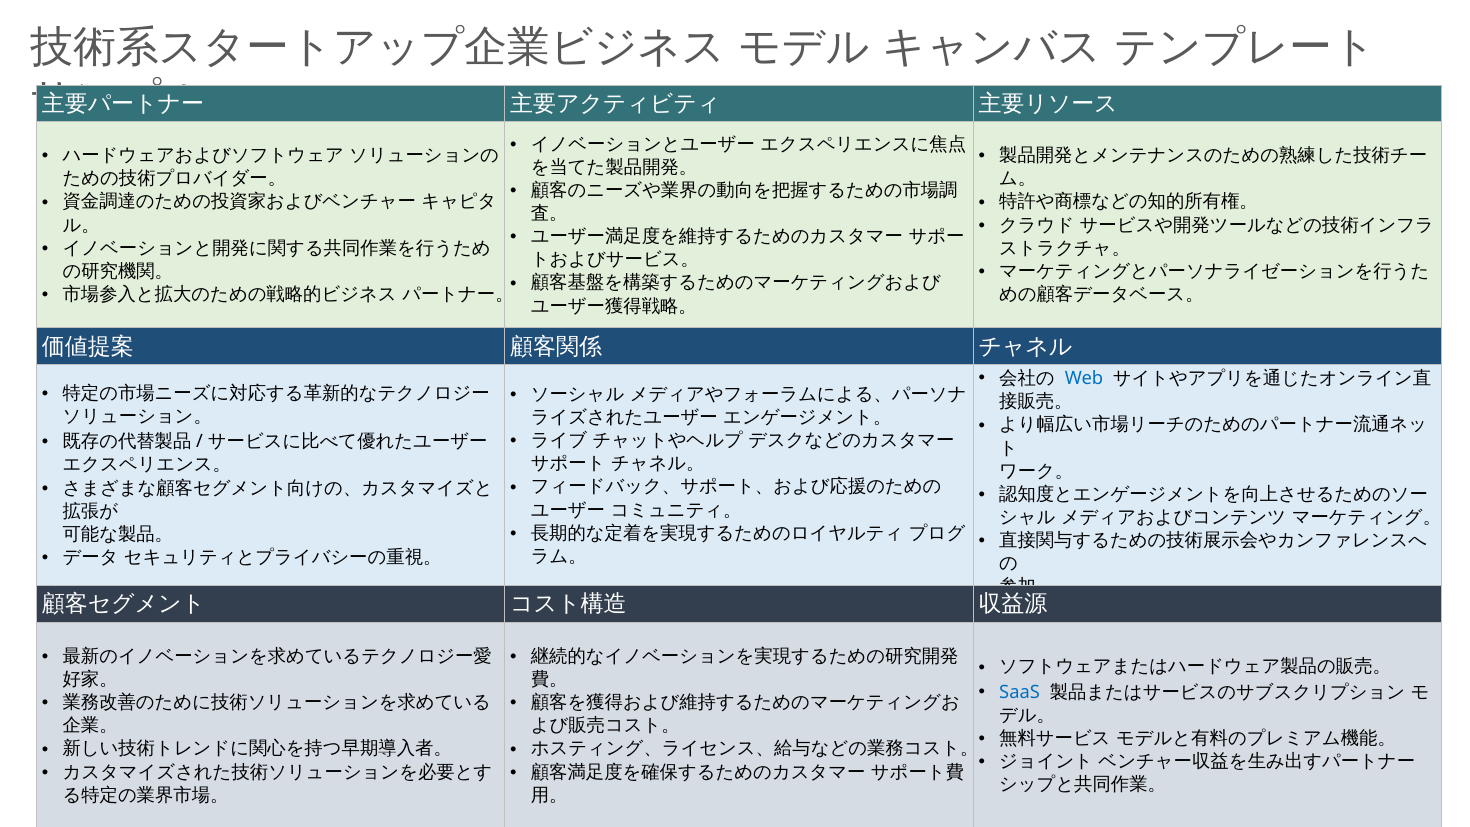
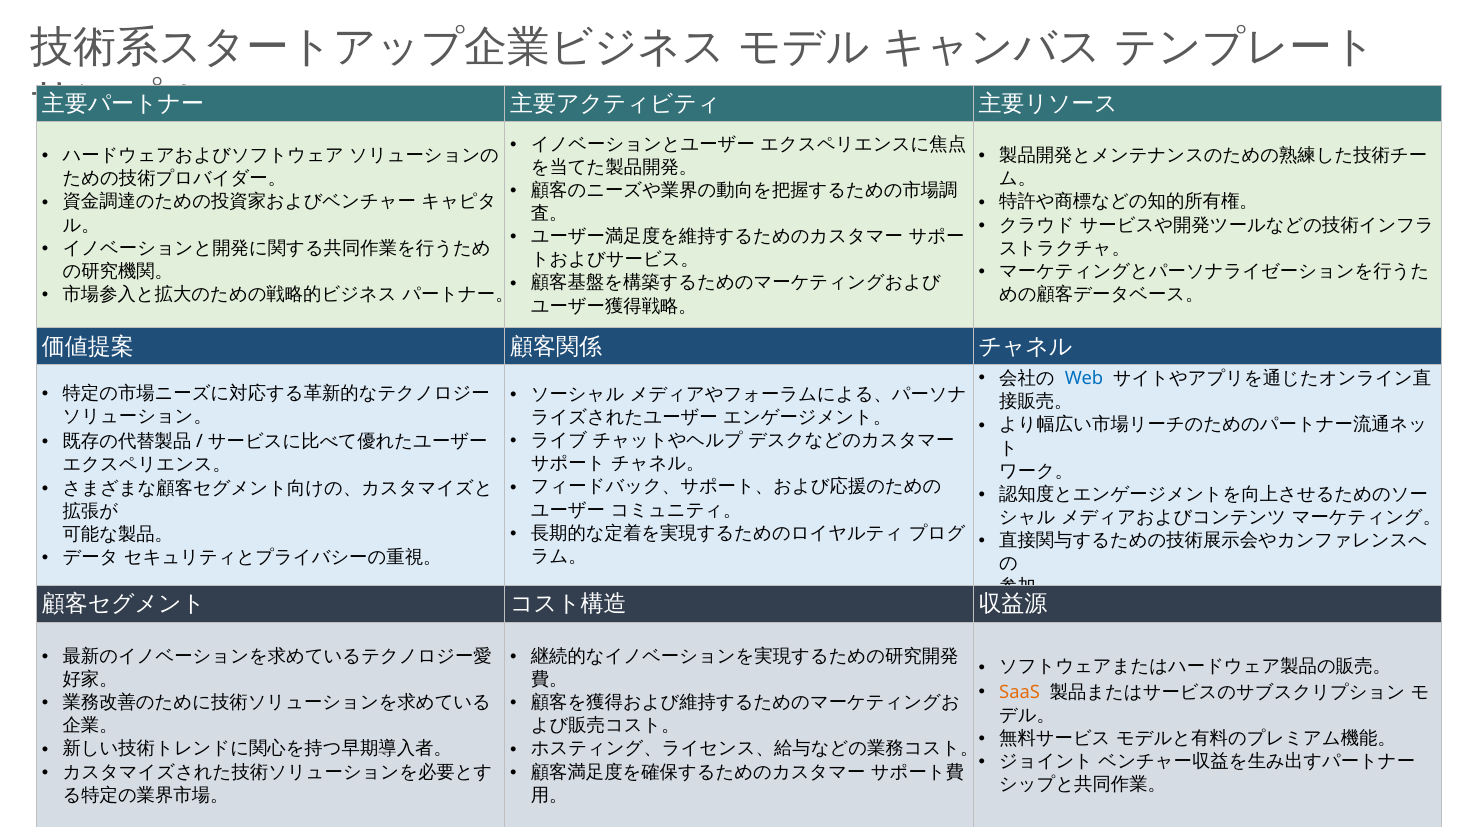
SaaS colour: blue -> orange
